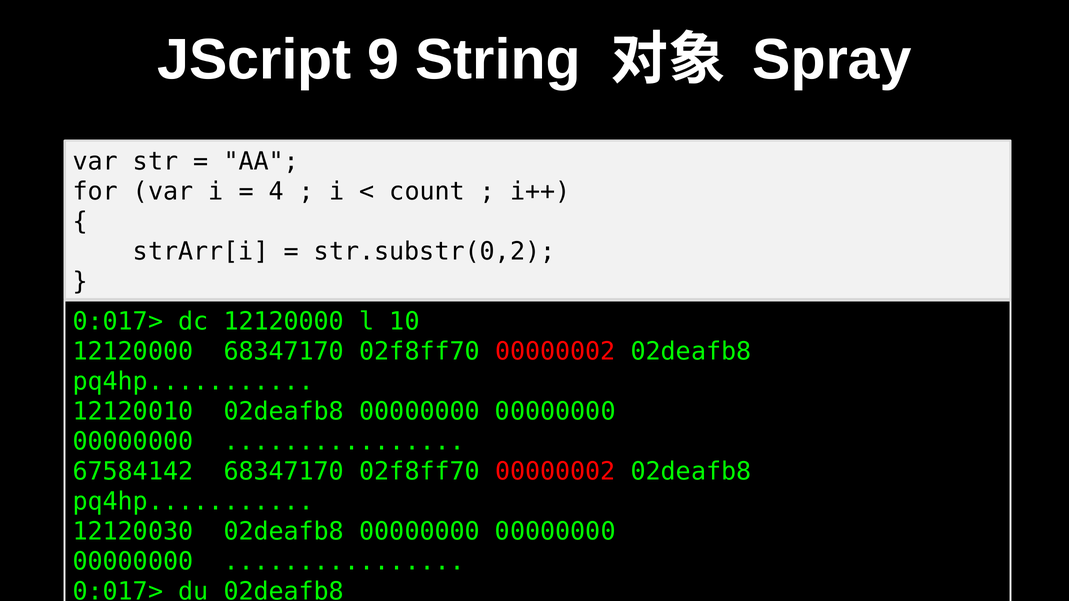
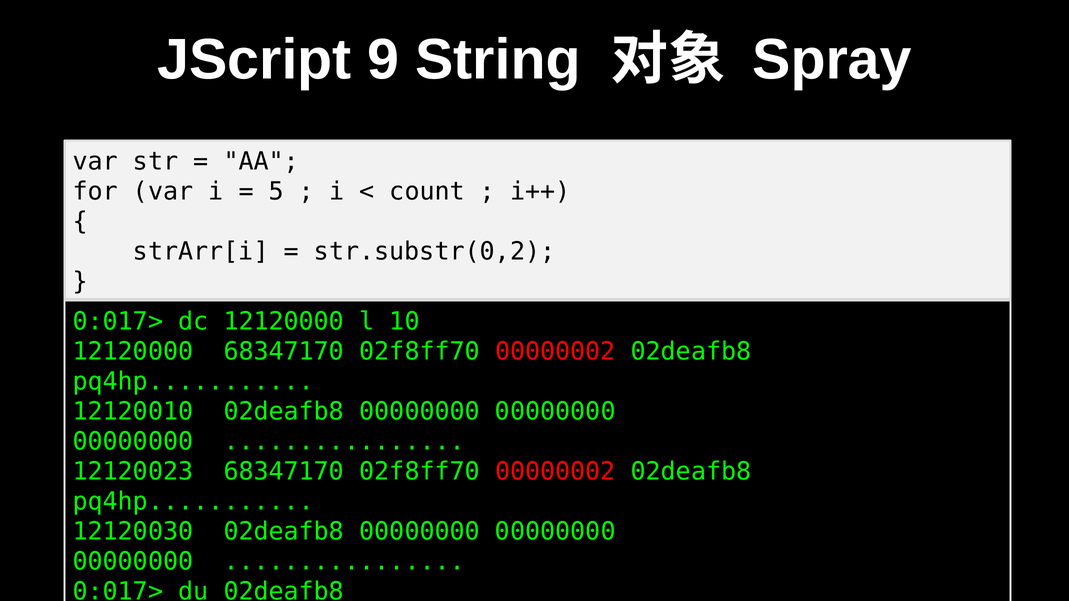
4: 4 -> 5
67584142: 67584142 -> 12120023
